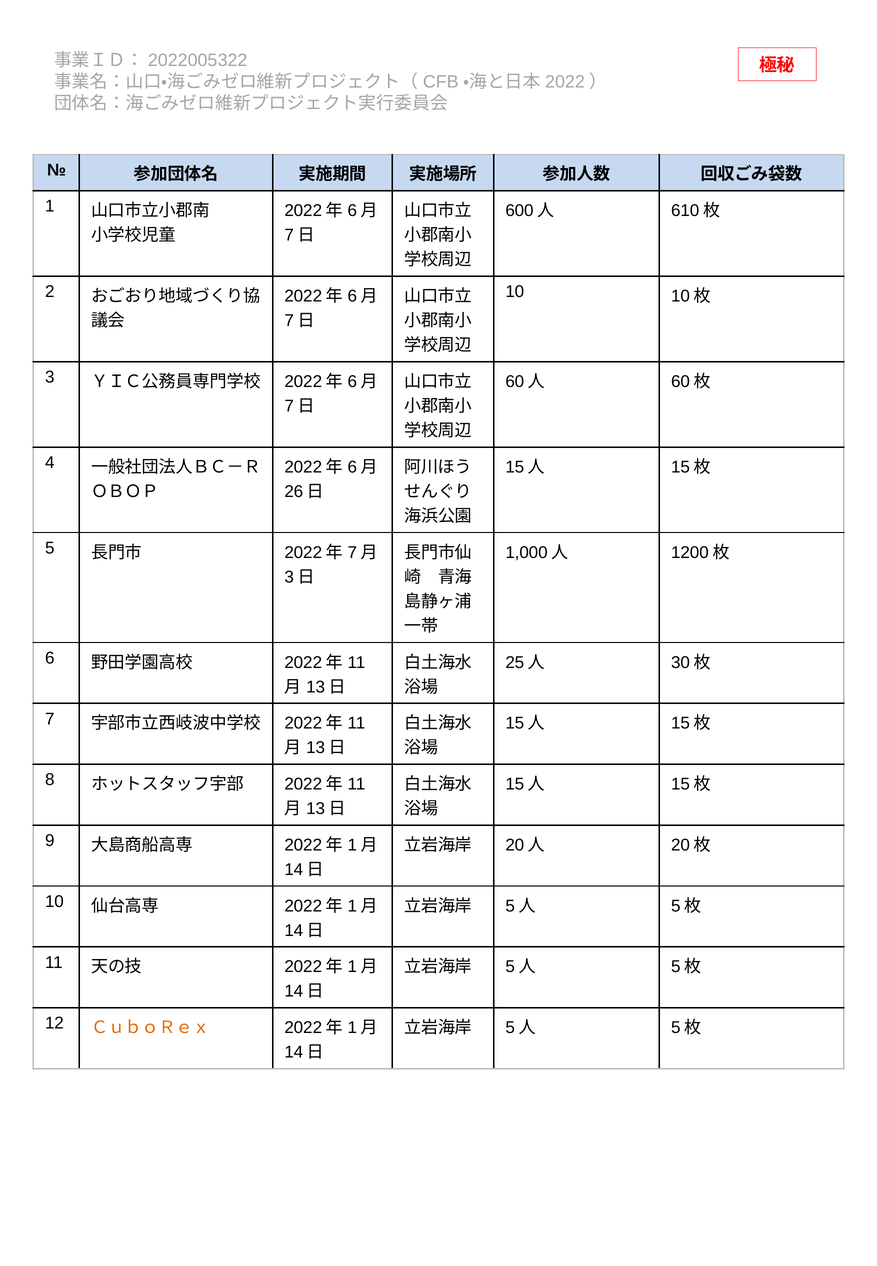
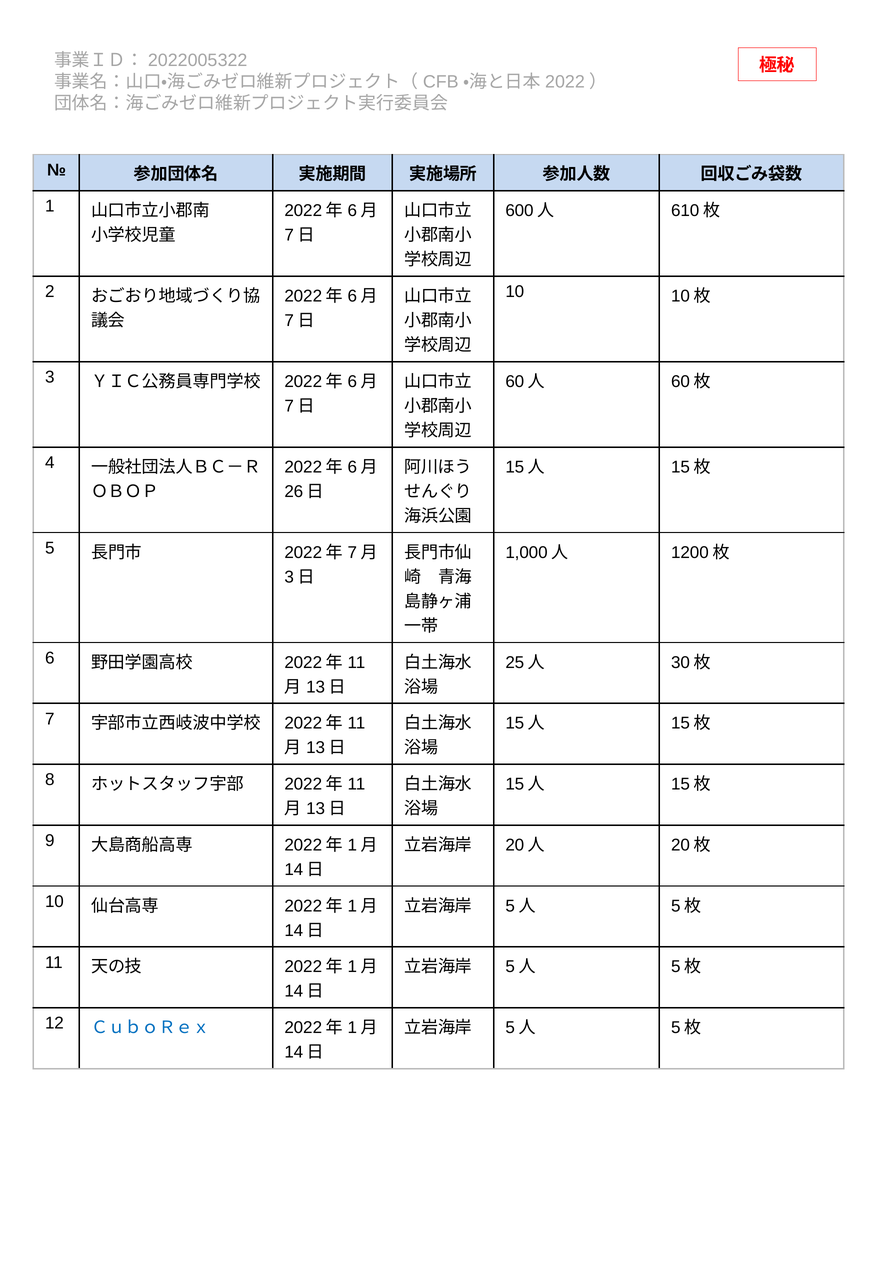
ＣｕｂｏＲｅｘ colour: orange -> blue
